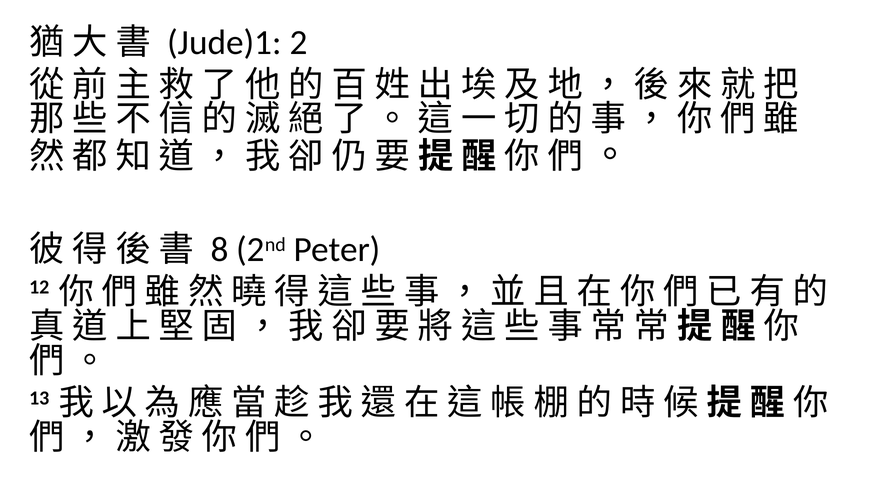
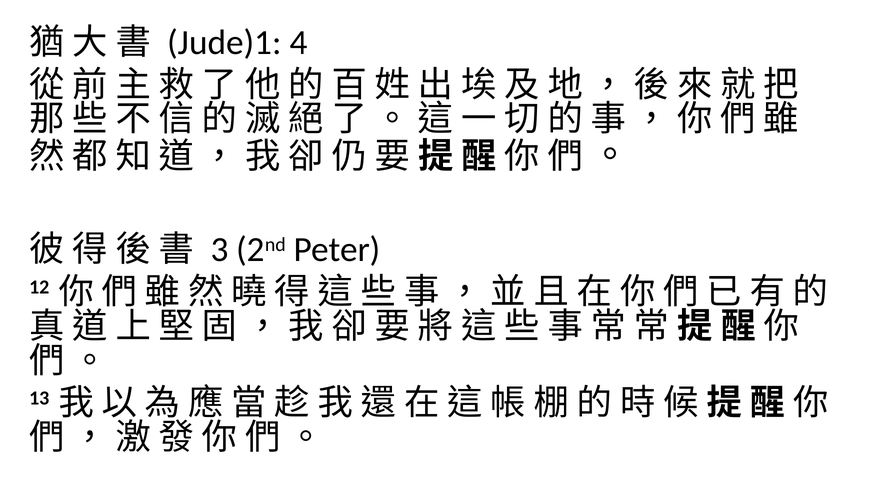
2: 2 -> 4
8: 8 -> 3
